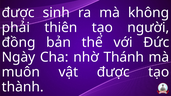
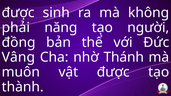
thiên: thiên -> năng
Ngày: Ngày -> Vâng
